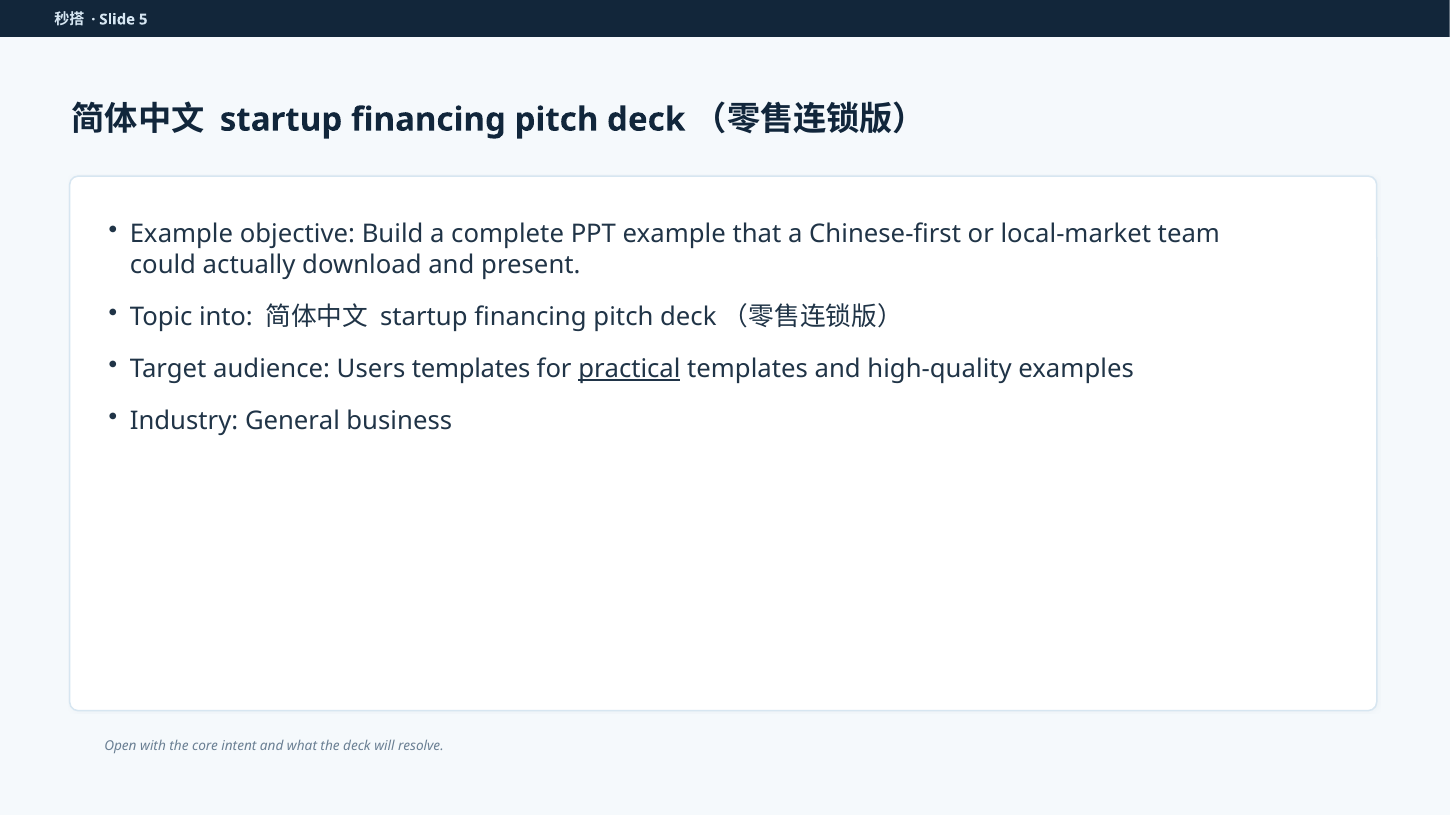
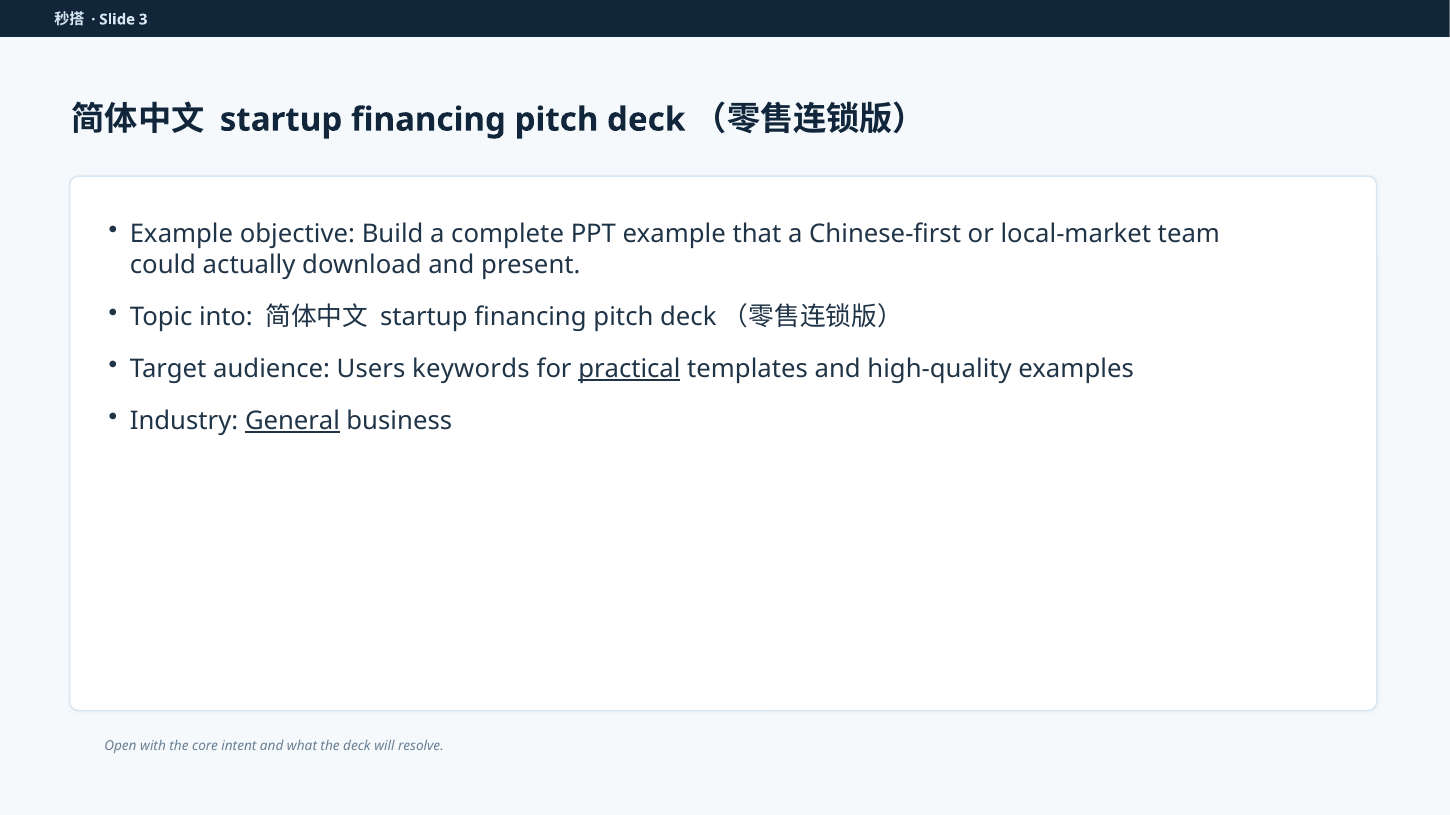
5: 5 -> 3
Users templates: templates -> keywords
General underline: none -> present
